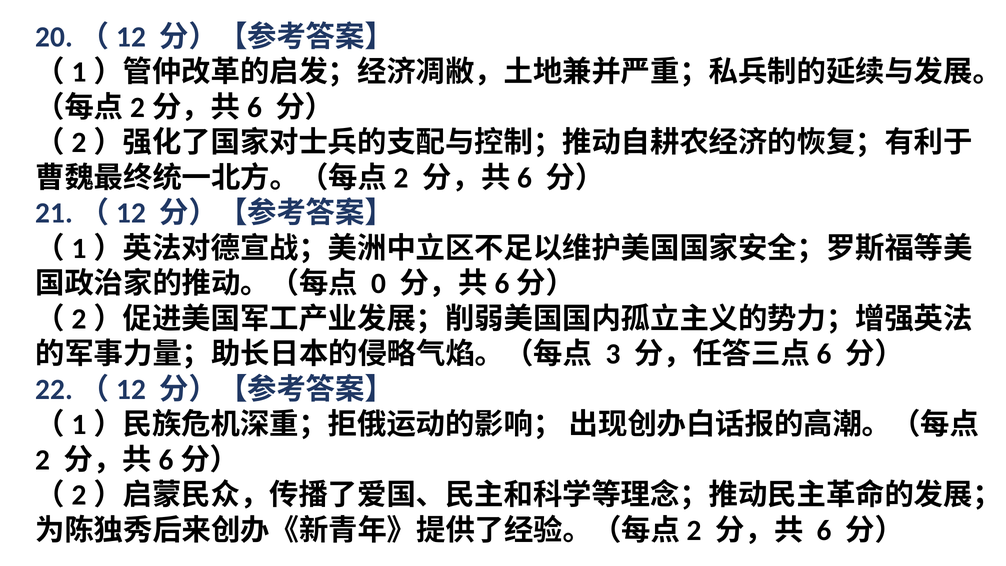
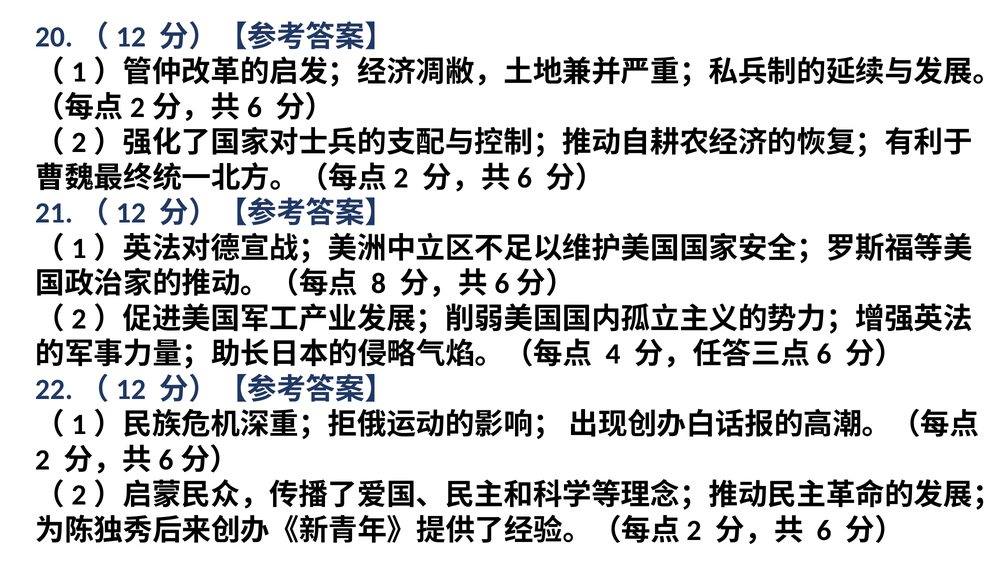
0: 0 -> 8
3: 3 -> 4
